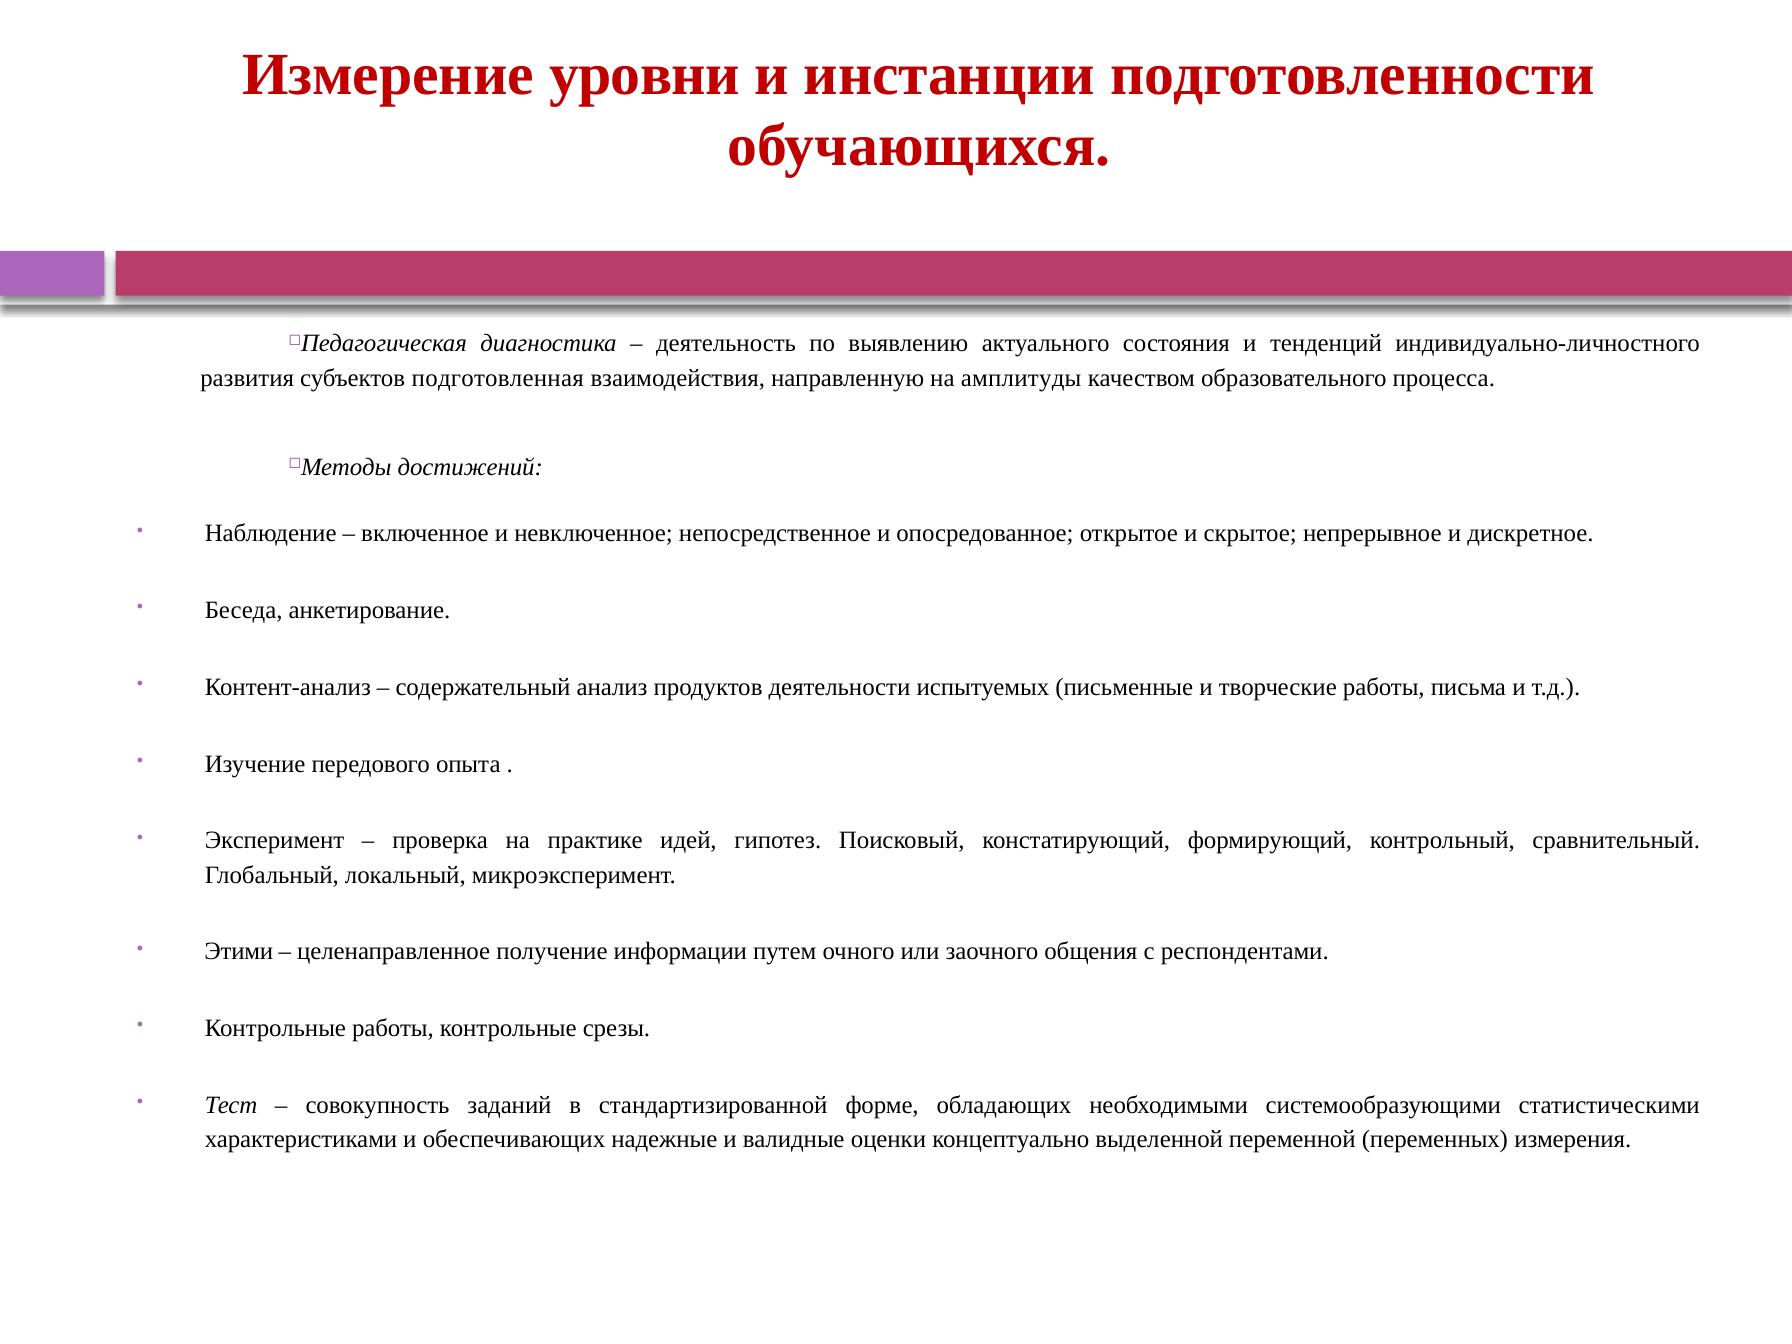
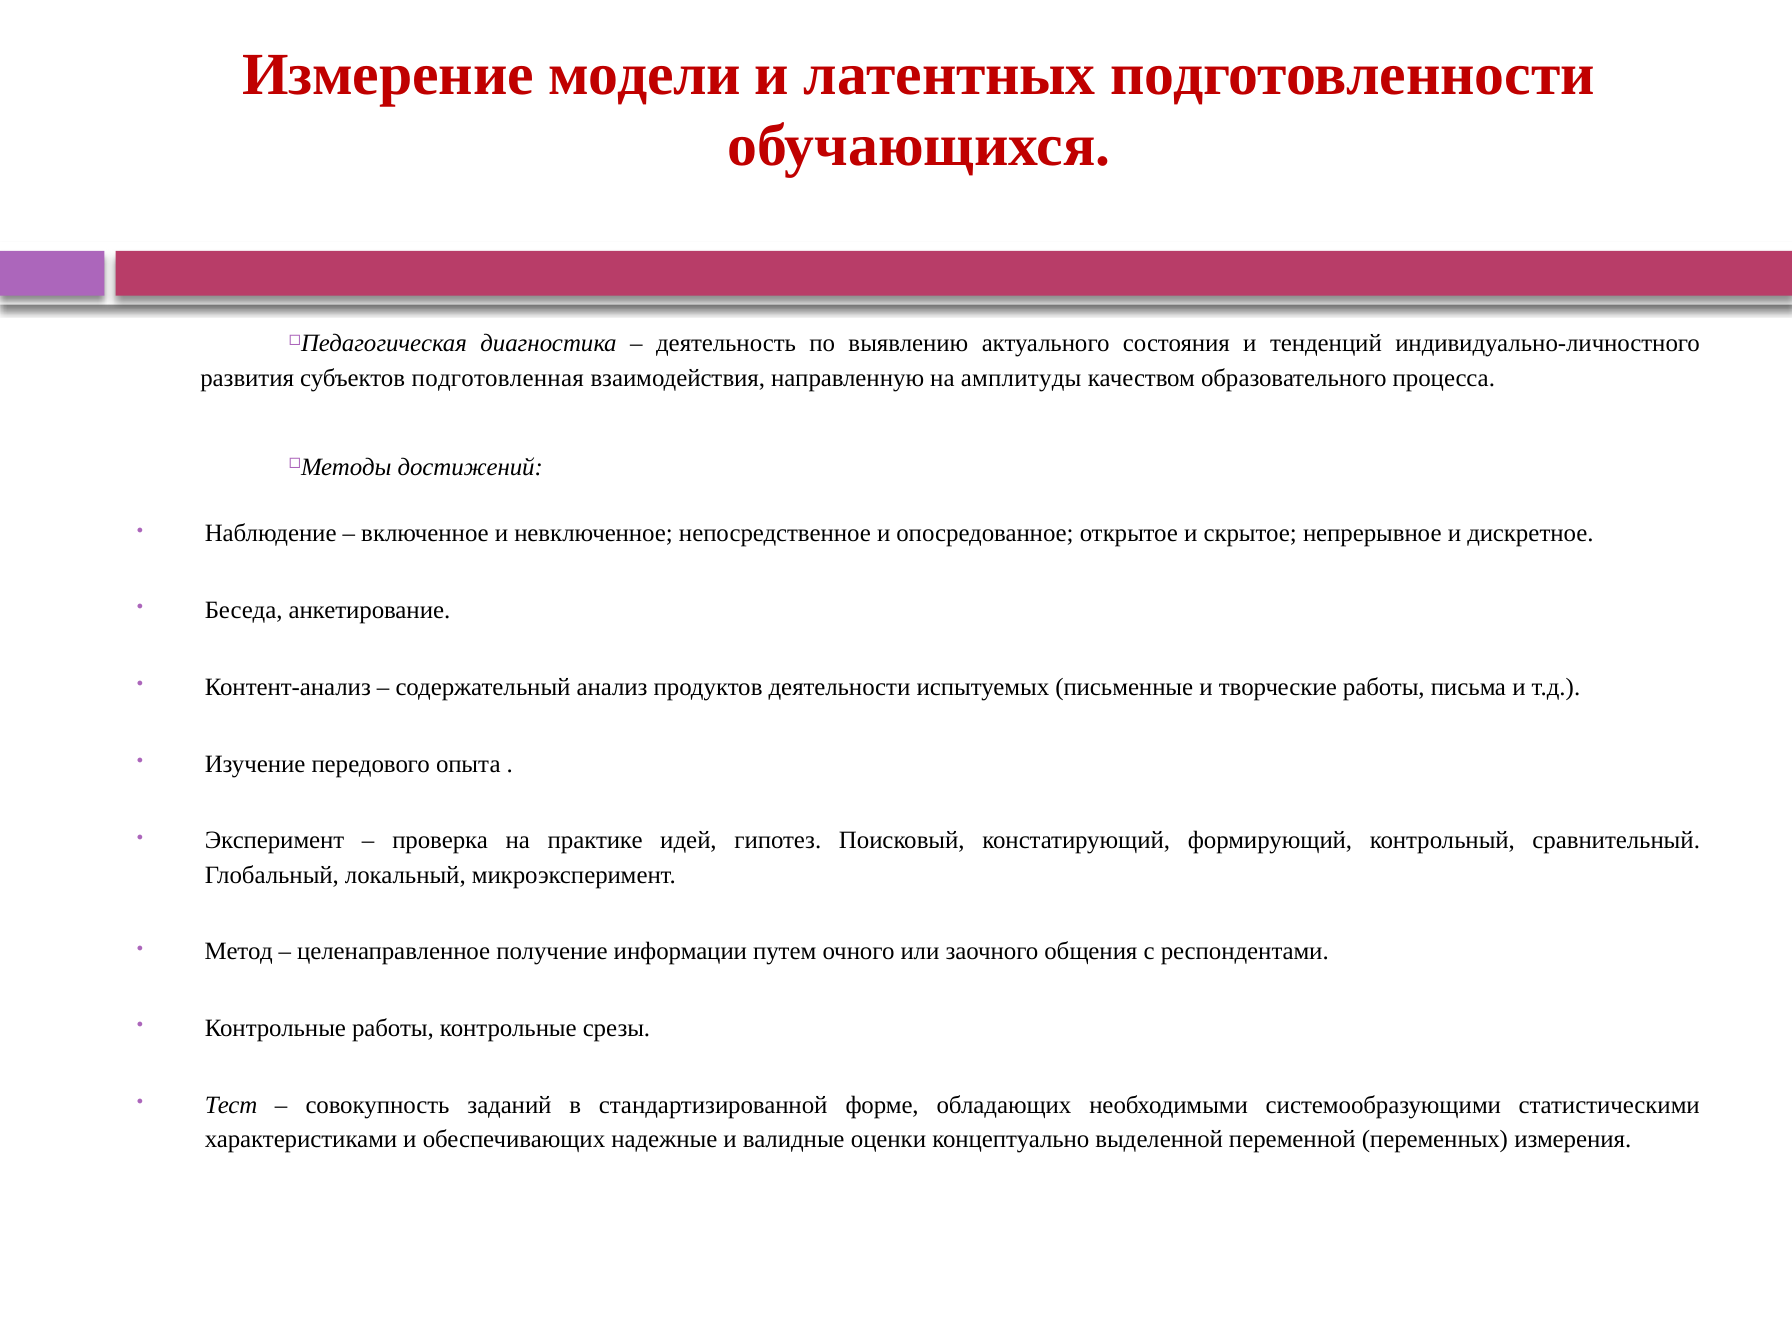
уровни: уровни -> модели
инстанции: инстанции -> латентных
Этими: Этими -> Метод
